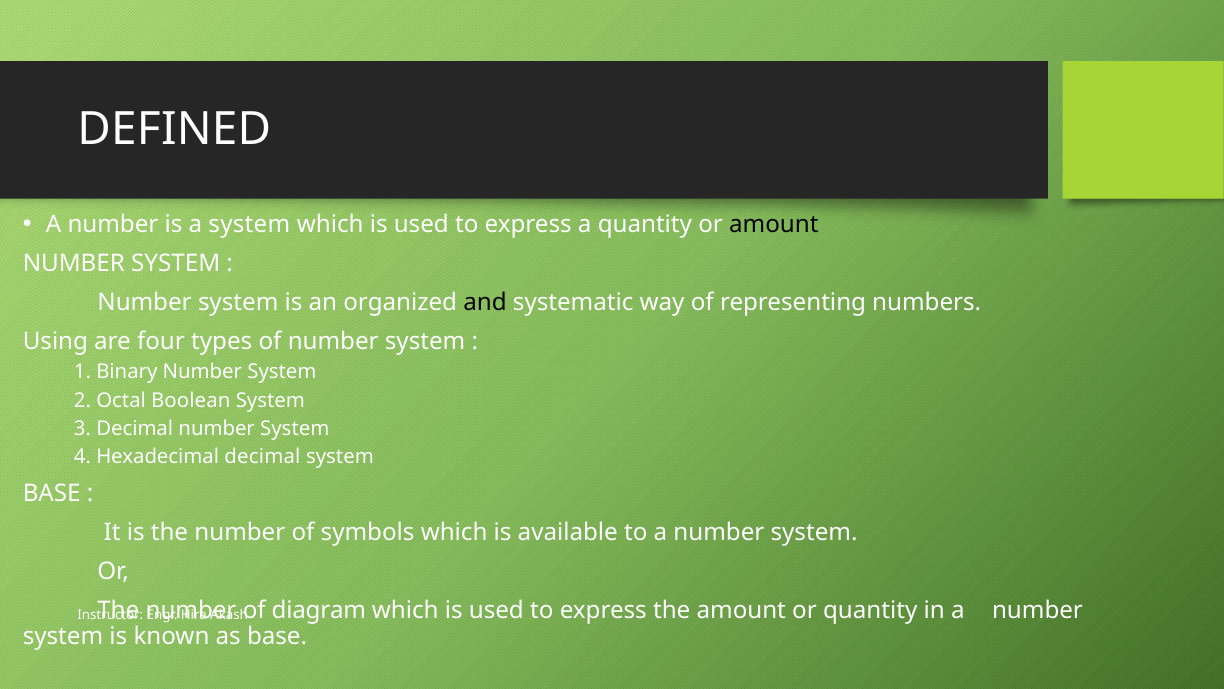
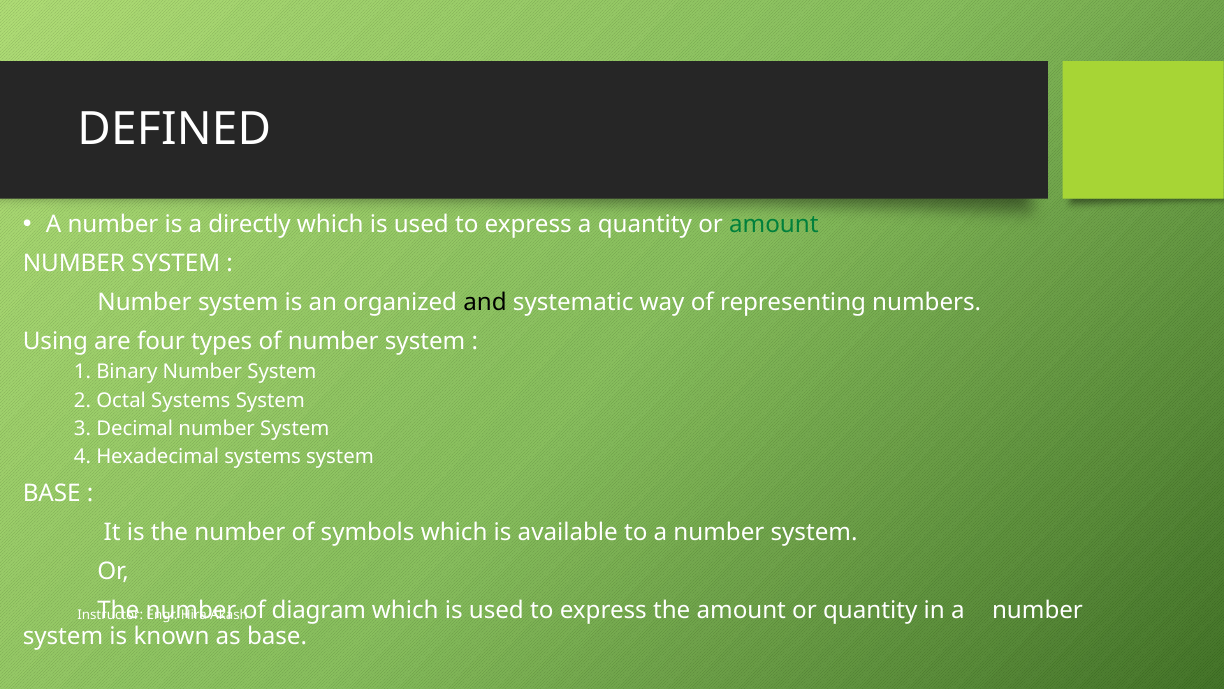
a system: system -> directly
amount at (774, 224) colour: black -> green
Octal Boolean: Boolean -> Systems
Hexadecimal decimal: decimal -> systems
